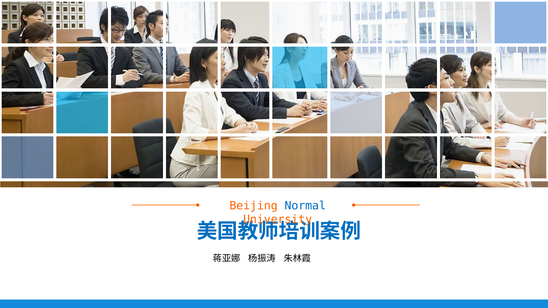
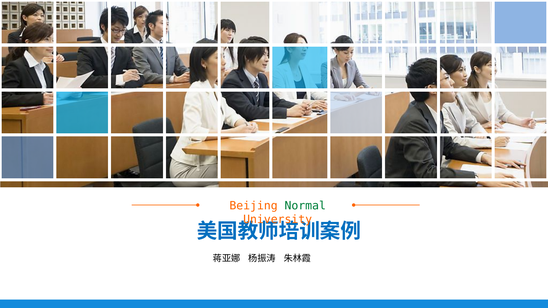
Normal colour: blue -> green
